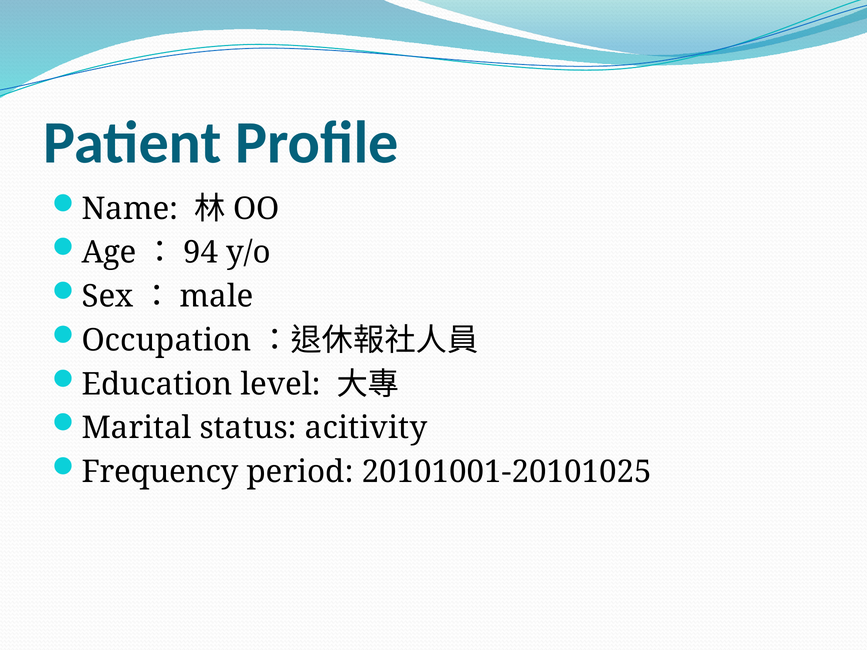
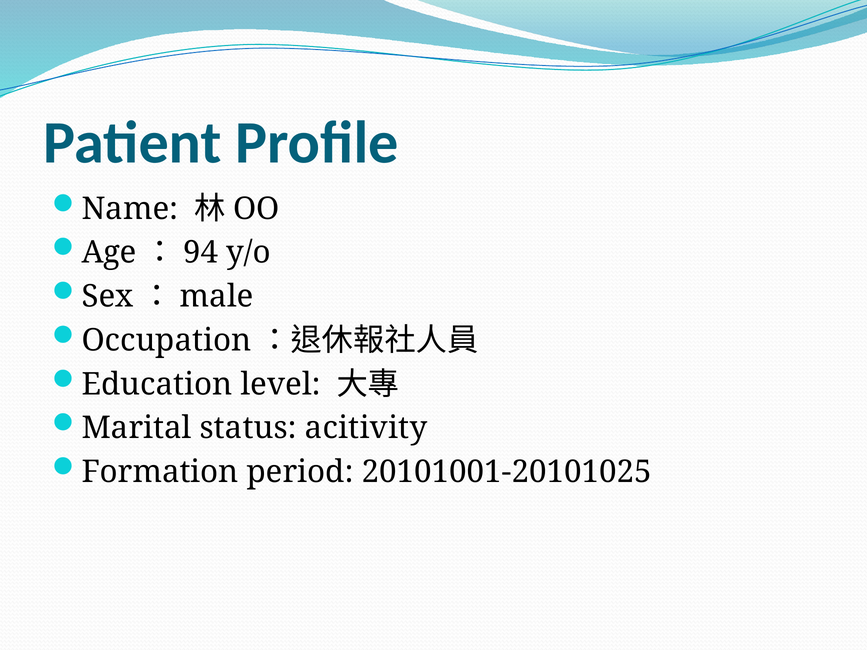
Frequency: Frequency -> Formation
